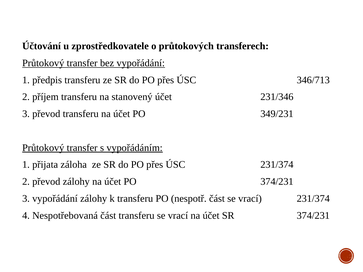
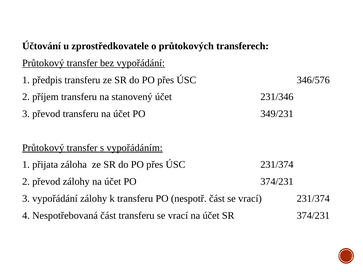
346/713: 346/713 -> 346/576
